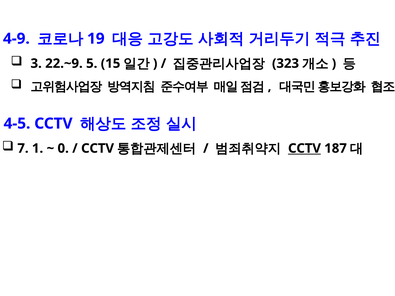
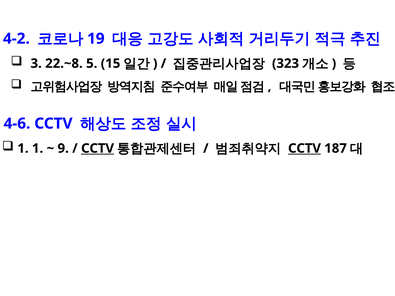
4-9: 4-9 -> 4-2
22.~9: 22.~9 -> 22.~8
4-5: 4-5 -> 4-6
7 at (23, 148): 7 -> 1
0: 0 -> 9
CCTV at (98, 148) underline: none -> present
